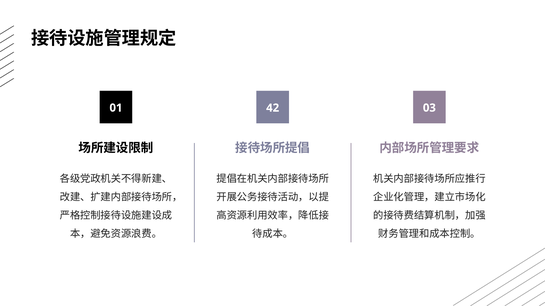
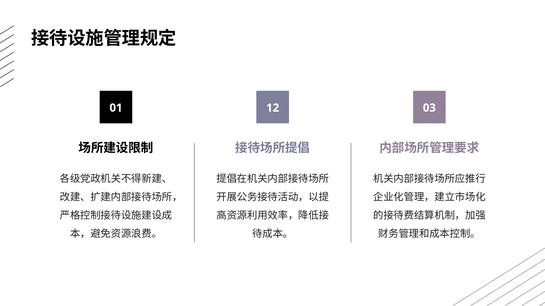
42: 42 -> 12
